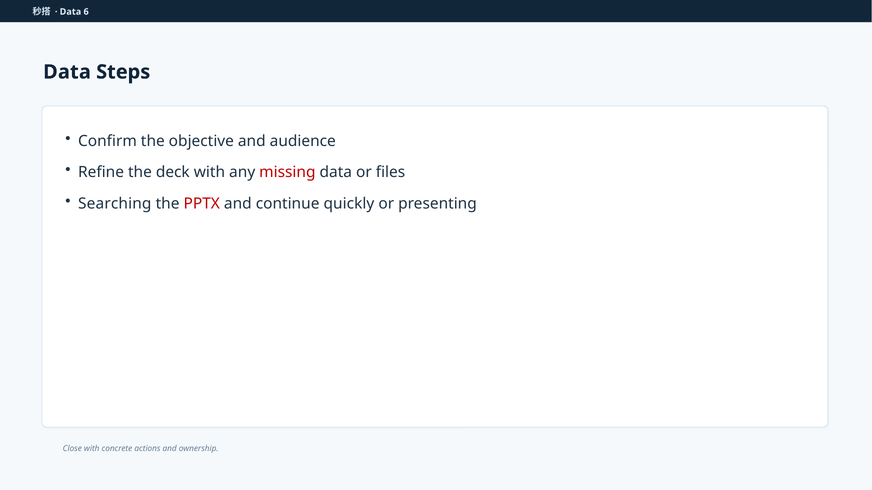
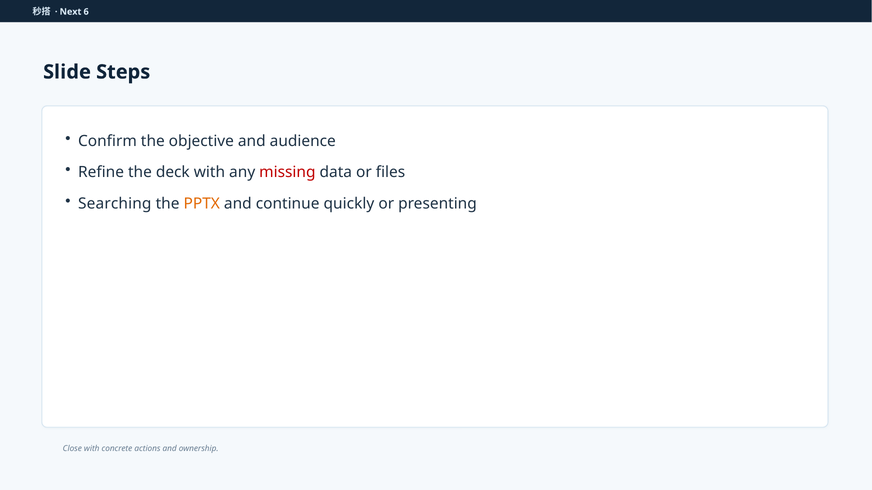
Data at (70, 12): Data -> Next
Data at (67, 72): Data -> Slide
PPTX colour: red -> orange
